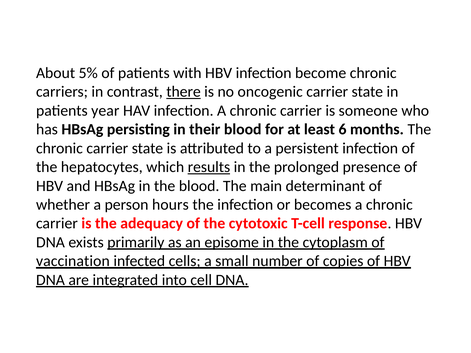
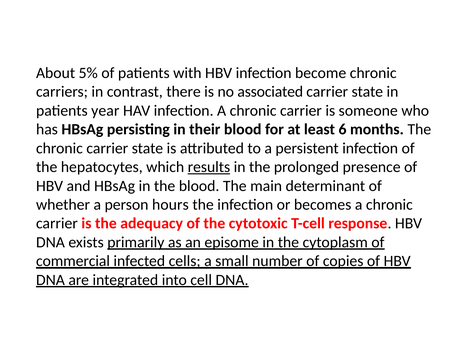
there underline: present -> none
oncogenic: oncogenic -> associated
vaccination: vaccination -> commercial
